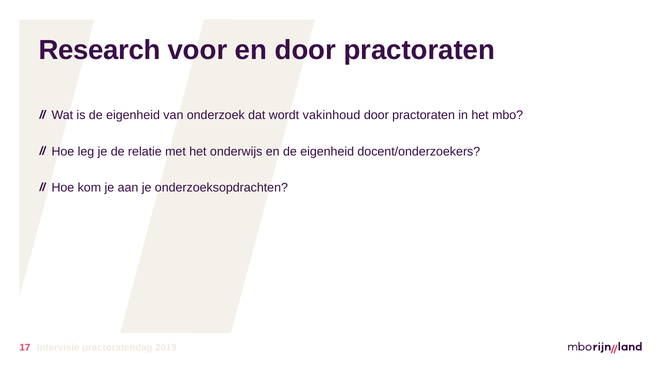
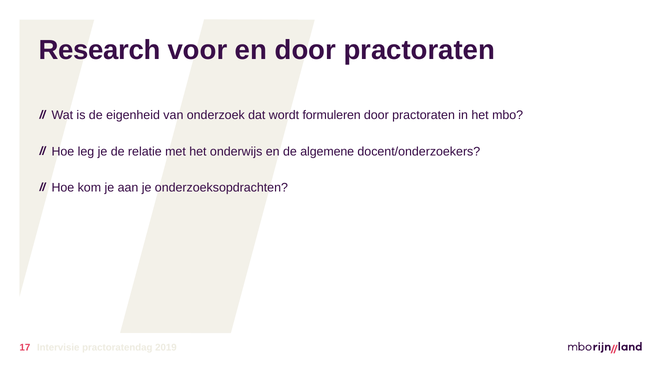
vakinhoud: vakinhoud -> formuleren
en de eigenheid: eigenheid -> algemene
